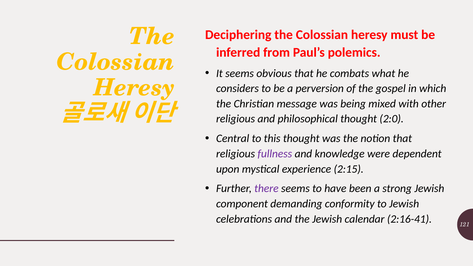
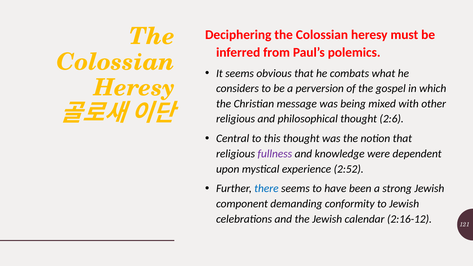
2:0: 2:0 -> 2:6
2:15: 2:15 -> 2:52
there colour: purple -> blue
2:16-41: 2:16-41 -> 2:16-12
